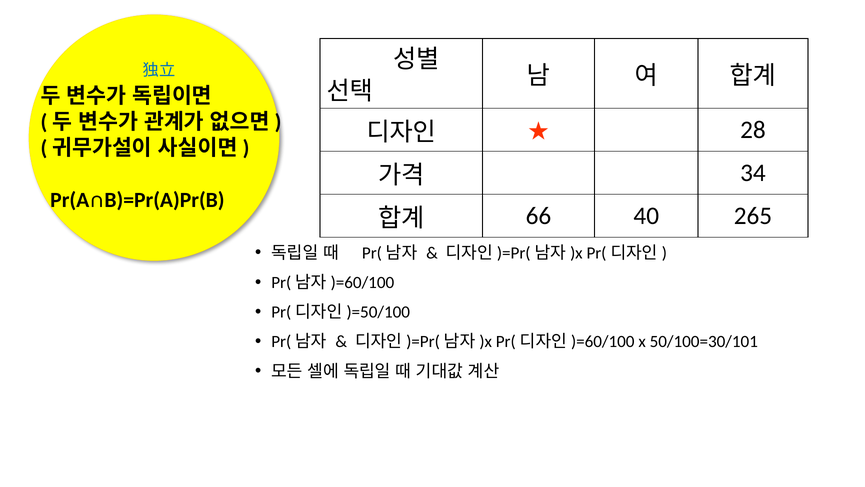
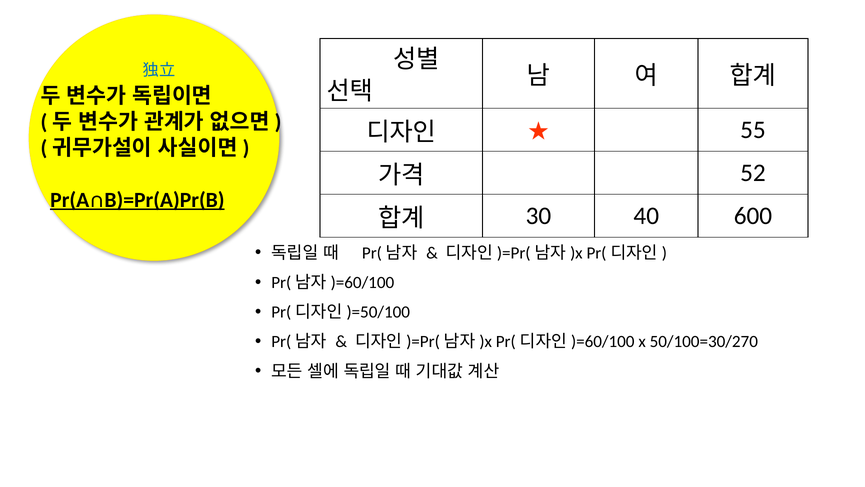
28: 28 -> 55
34: 34 -> 52
Pr(A∩B)=Pr(A)Pr(B underline: none -> present
66: 66 -> 30
265: 265 -> 600
50/100=30/101: 50/100=30/101 -> 50/100=30/270
